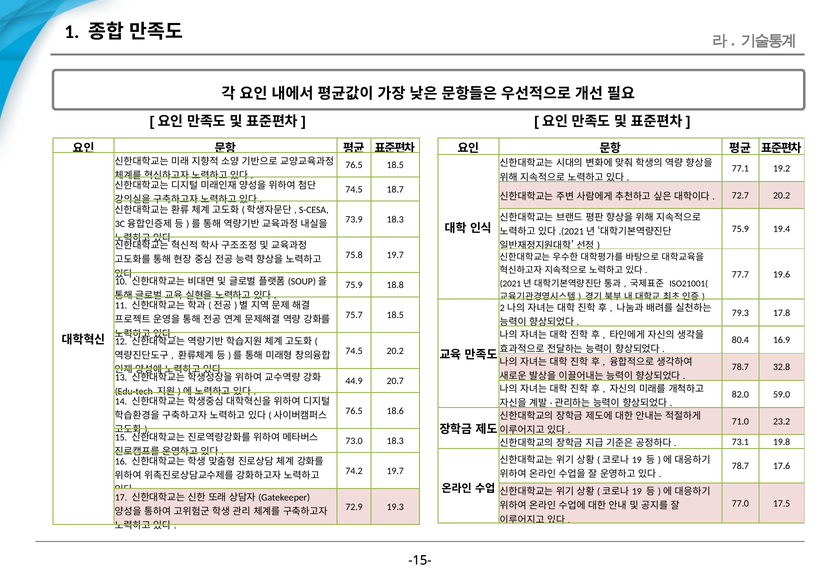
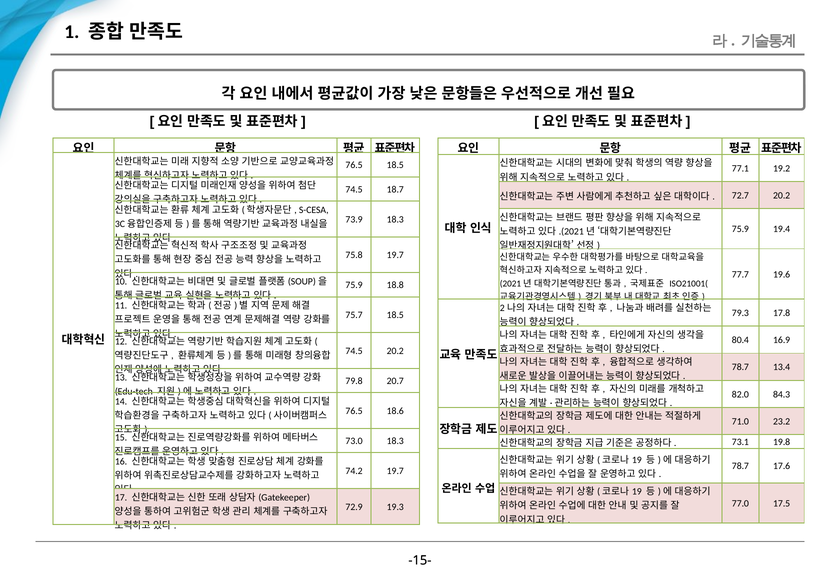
32.8: 32.8 -> 13.4
44.9: 44.9 -> 79.8
59.0: 59.0 -> 84.3
